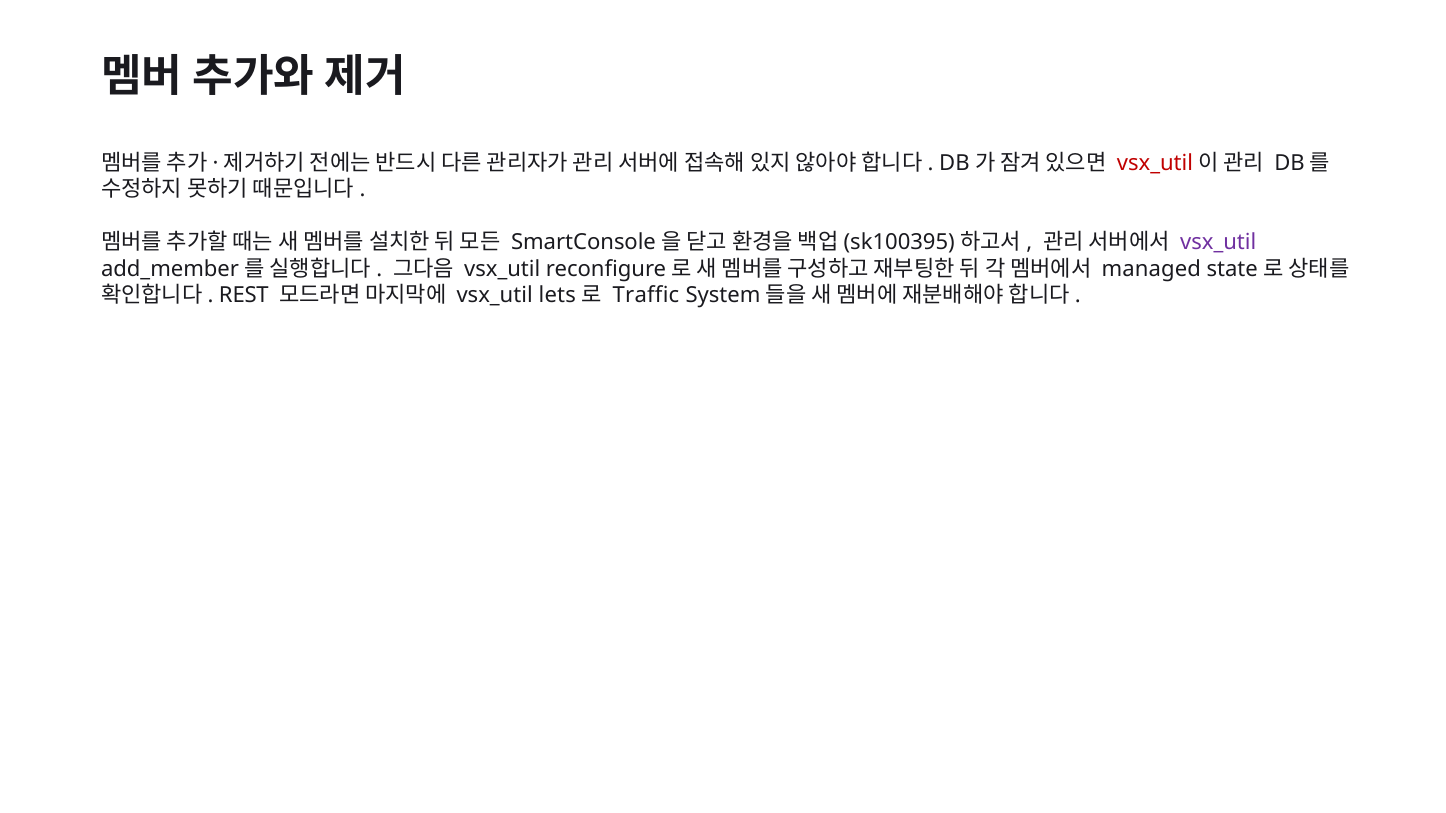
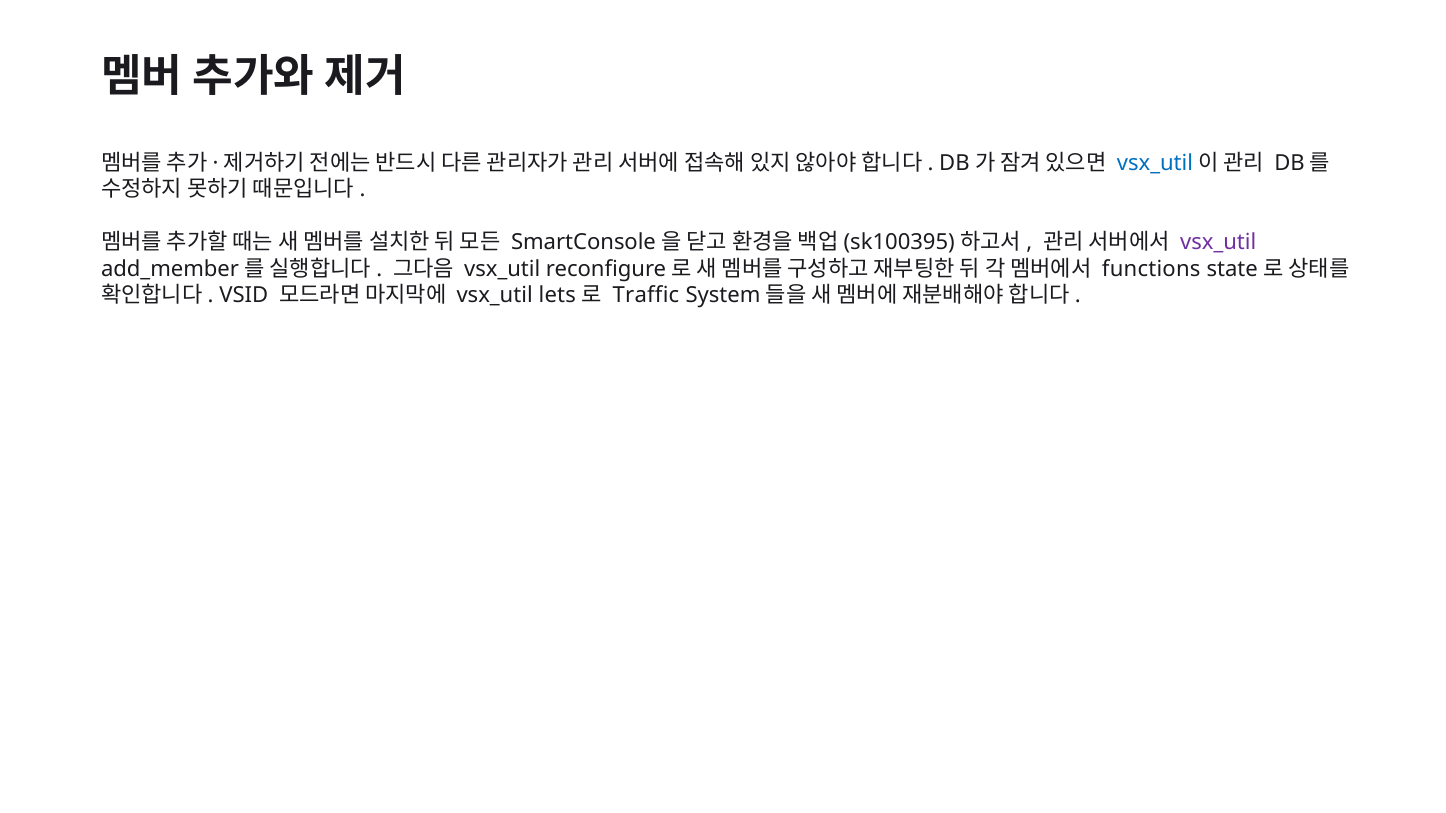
vsx_util at (1155, 163) colour: red -> blue
managed: managed -> functions
REST: REST -> VSID
